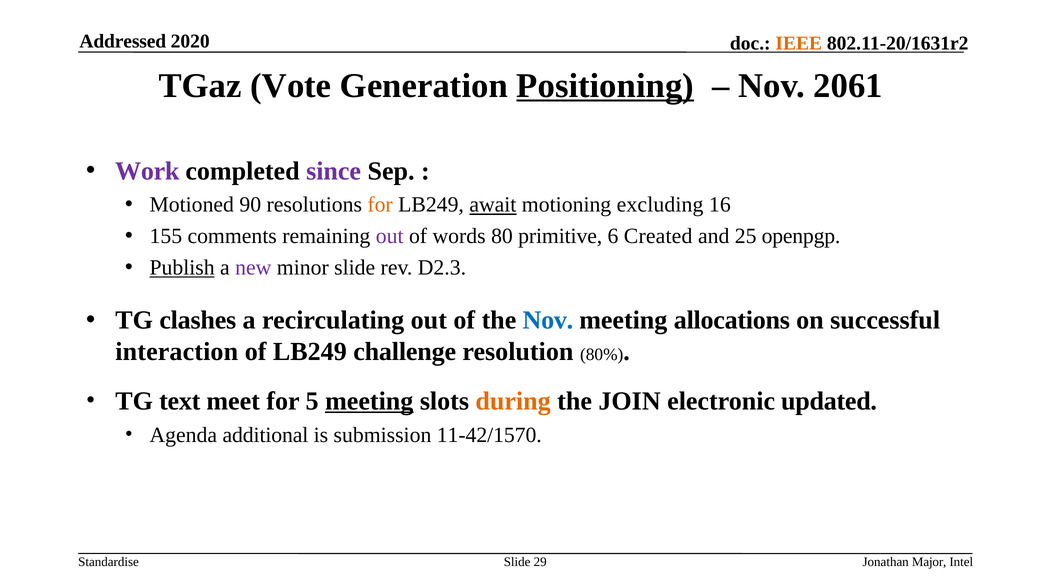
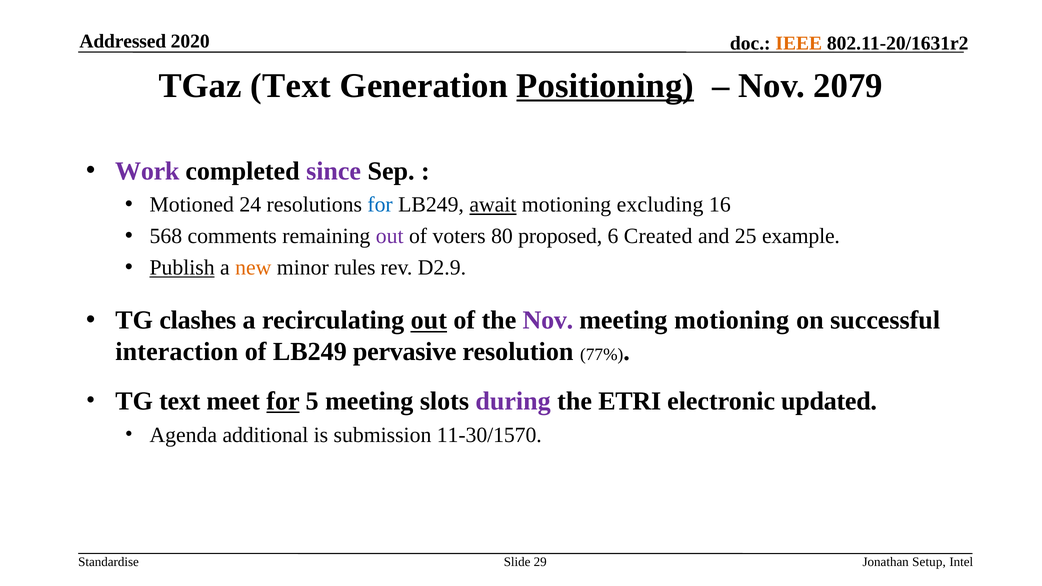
TGaz Vote: Vote -> Text
2061: 2061 -> 2079
90: 90 -> 24
for at (380, 205) colour: orange -> blue
155: 155 -> 568
words: words -> voters
primitive: primitive -> proposed
openpgp: openpgp -> example
new colour: purple -> orange
minor slide: slide -> rules
D2.3: D2.3 -> D2.9
out at (429, 320) underline: none -> present
Nov at (548, 320) colour: blue -> purple
meeting allocations: allocations -> motioning
challenge: challenge -> pervasive
80%: 80% -> 77%
for at (283, 401) underline: none -> present
meeting at (369, 401) underline: present -> none
during colour: orange -> purple
JOIN: JOIN -> ETRI
11-42/1570: 11-42/1570 -> 11-30/1570
Major: Major -> Setup
